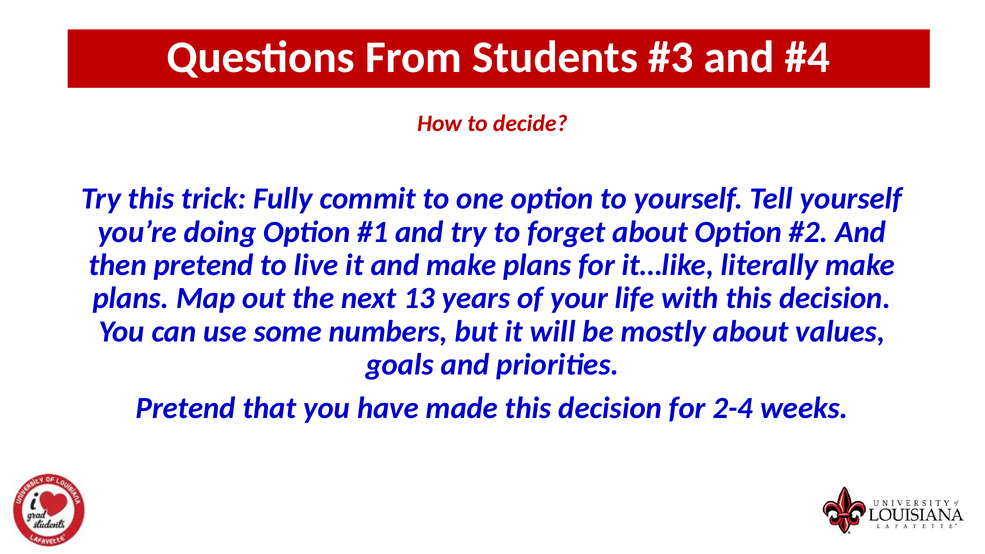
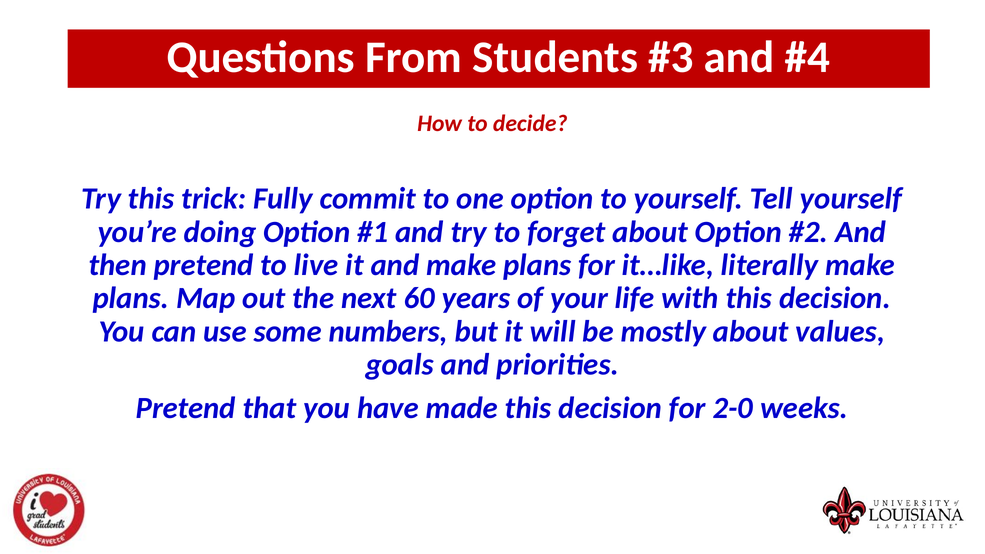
13: 13 -> 60
2-4: 2-4 -> 2-0
